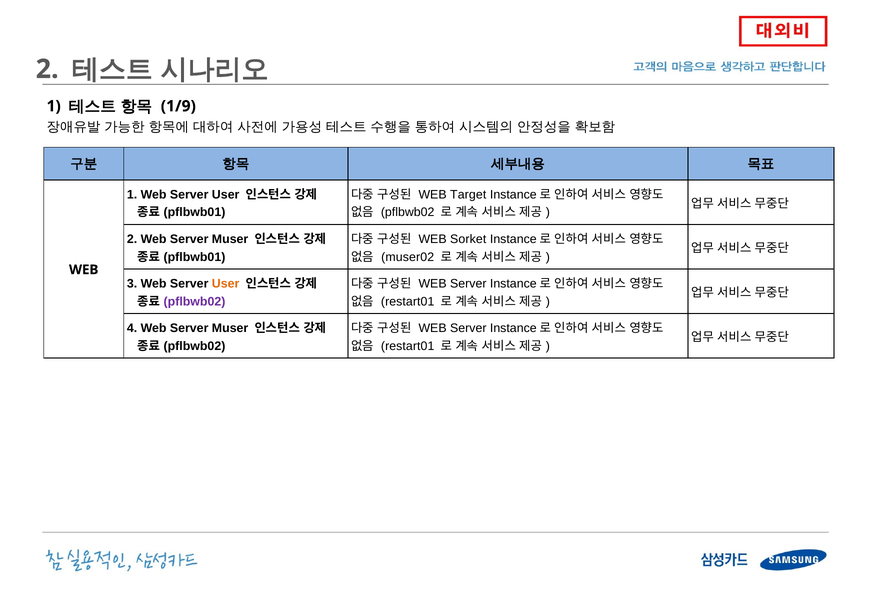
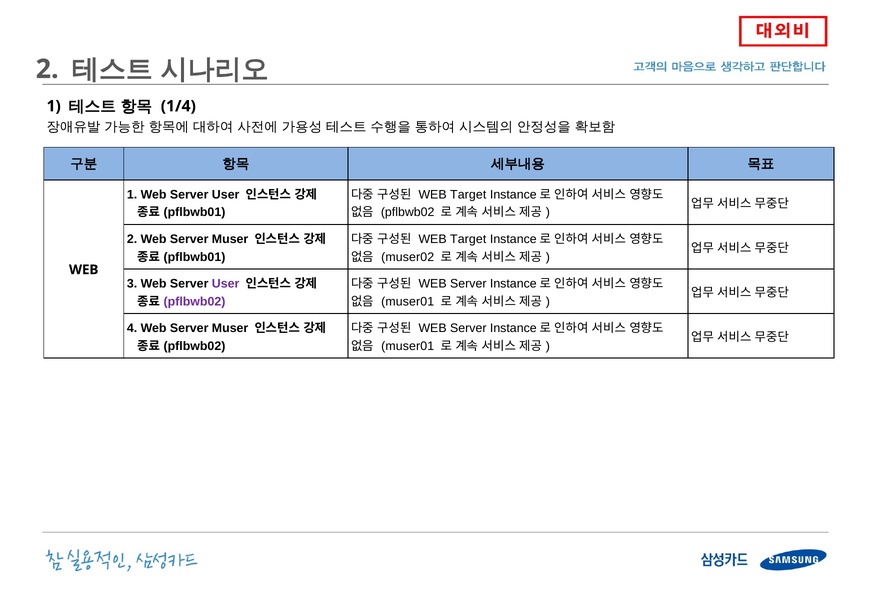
1/9: 1/9 -> 1/4
Sorket at (468, 239): Sorket -> Target
User at (226, 284) colour: orange -> purple
restart01 at (408, 301): restart01 -> muser01
restart01 at (408, 346): restart01 -> muser01
